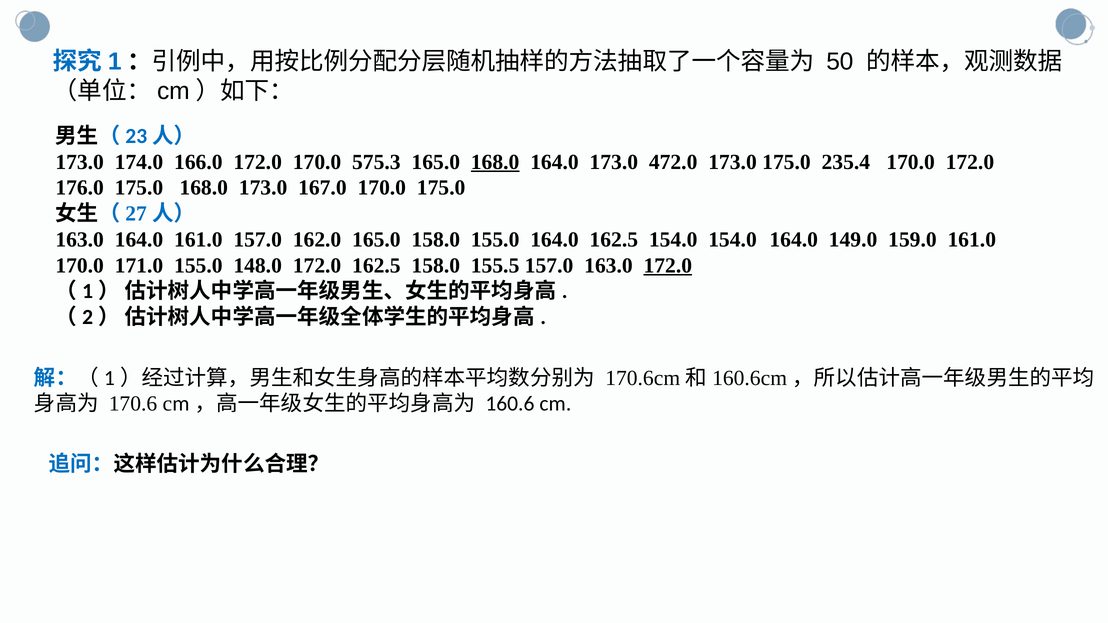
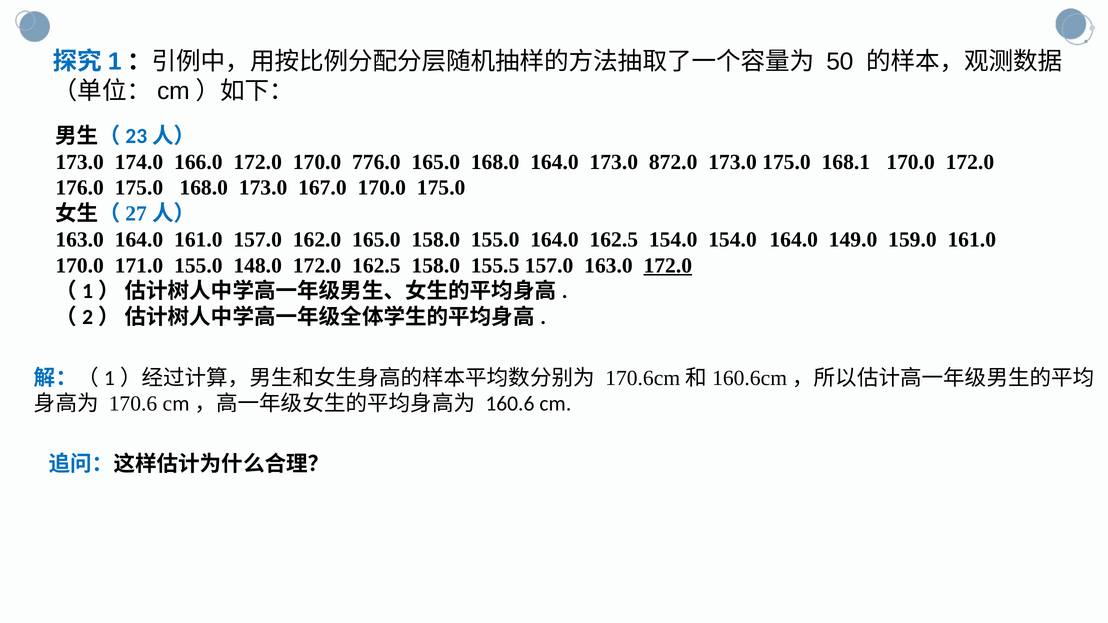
575.3: 575.3 -> 776.0
168.0 at (495, 162) underline: present -> none
472.0: 472.0 -> 872.0
235.4: 235.4 -> 168.1
